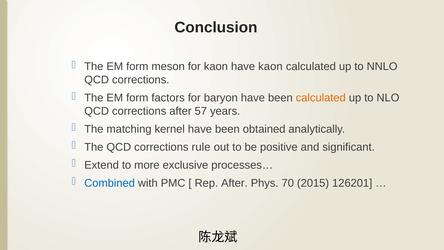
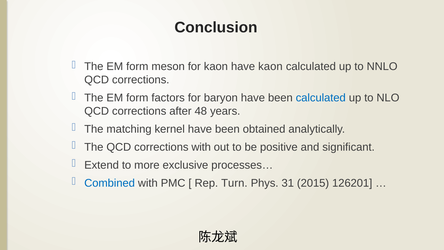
calculated at (321, 98) colour: orange -> blue
57: 57 -> 48
corrections rule: rule -> with
Rep After: After -> Turn
70: 70 -> 31
